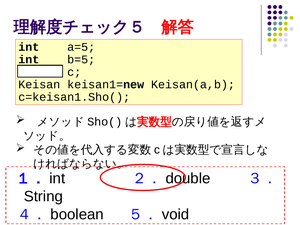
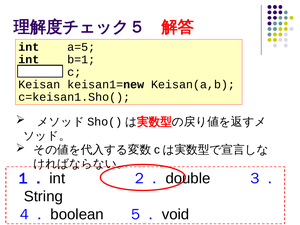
b=5: b=5 -> b=1
